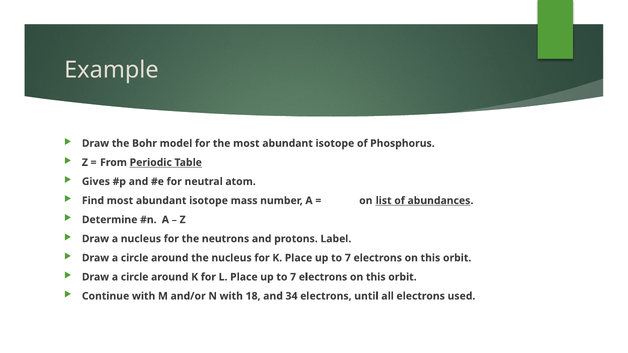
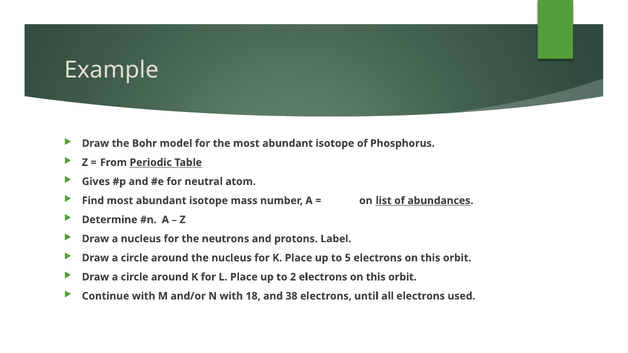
7 at (348, 258): 7 -> 5
7 at (293, 277): 7 -> 2
34: 34 -> 38
